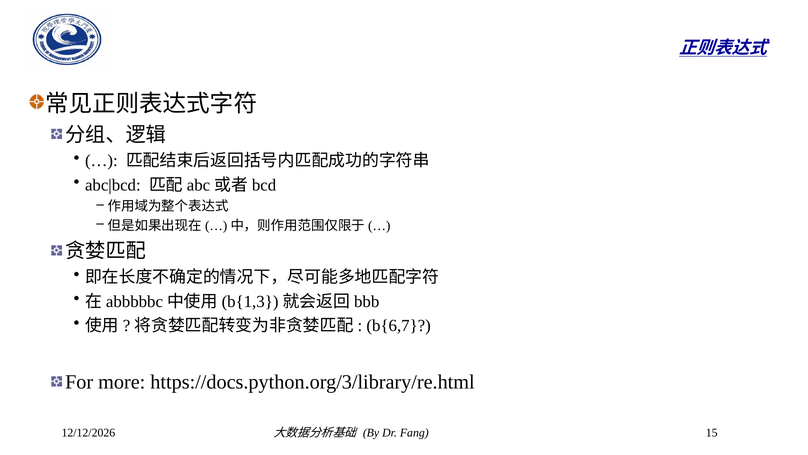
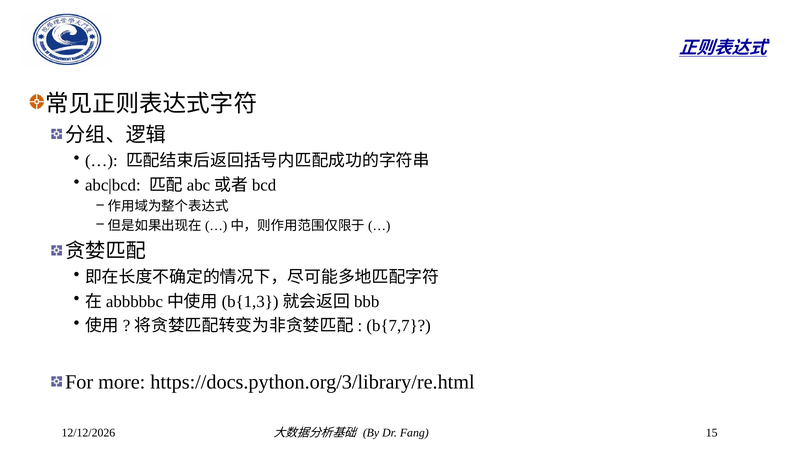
b{6,7: b{6,7 -> b{7,7
